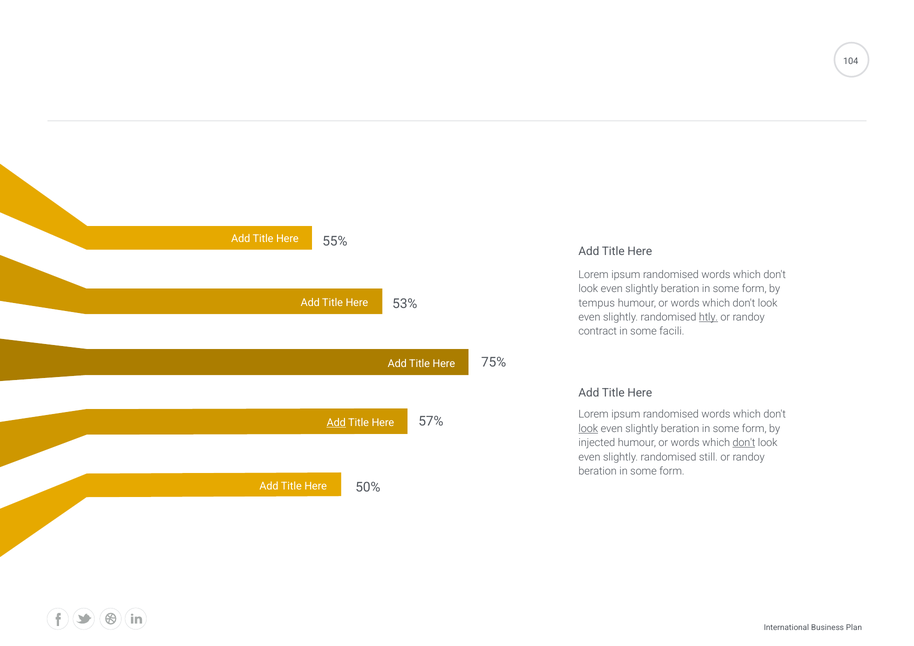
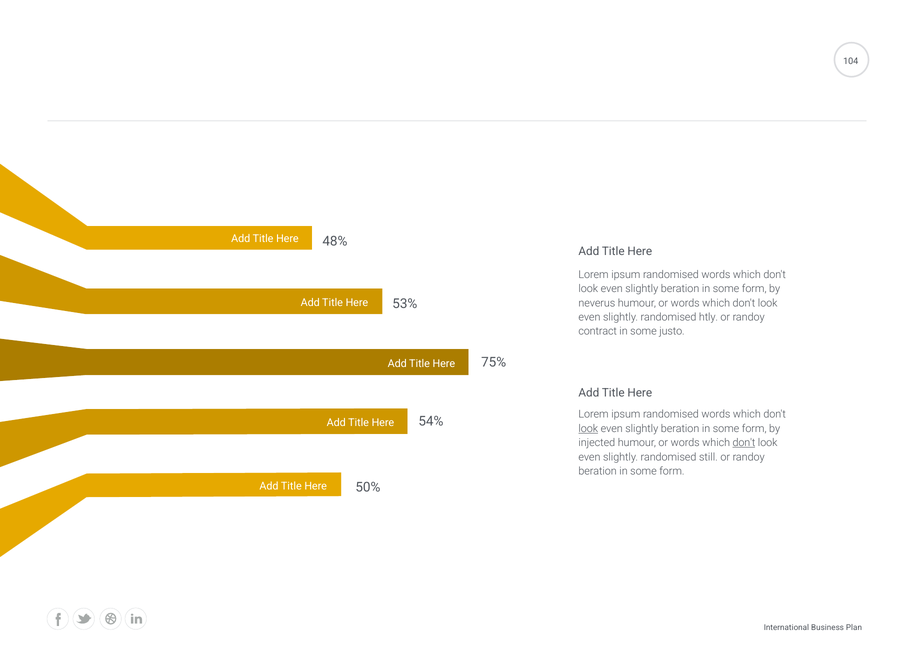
55%: 55% -> 48%
tempus: tempus -> neverus
htly underline: present -> none
facili: facili -> justo
57%: 57% -> 54%
Add at (336, 422) underline: present -> none
